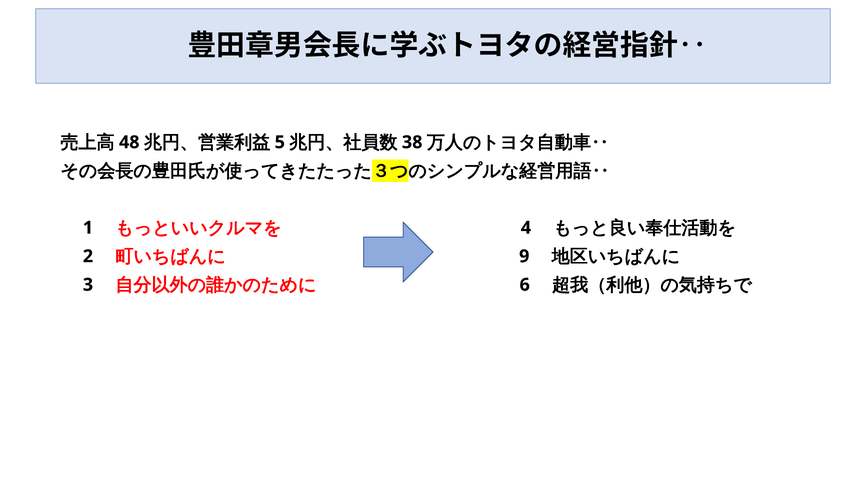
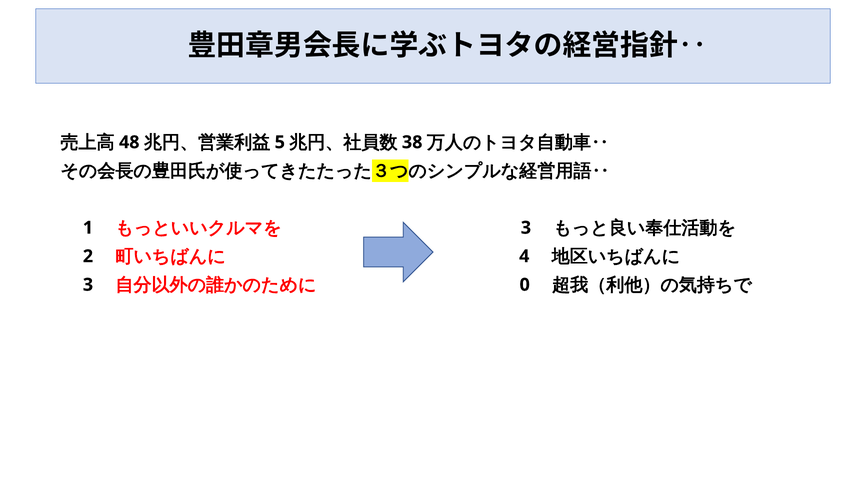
4 at (526, 228): 4 -> 3
9: 9 -> 4
6: 6 -> 0
